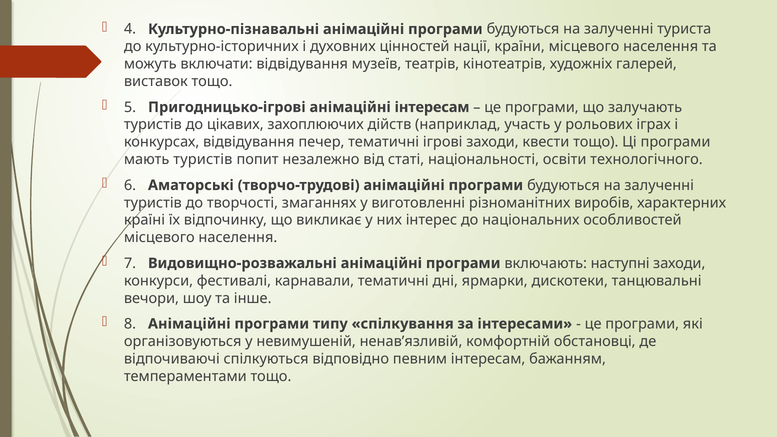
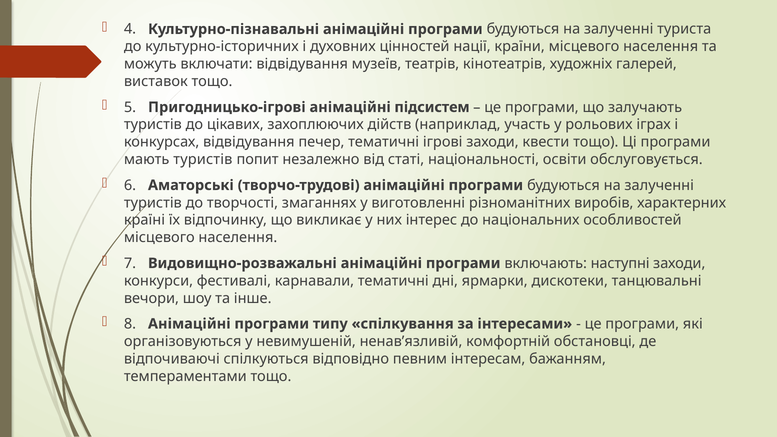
анімаційні інтересам: інтересам -> підсистем
технологічного: технологічного -> обслуговується
